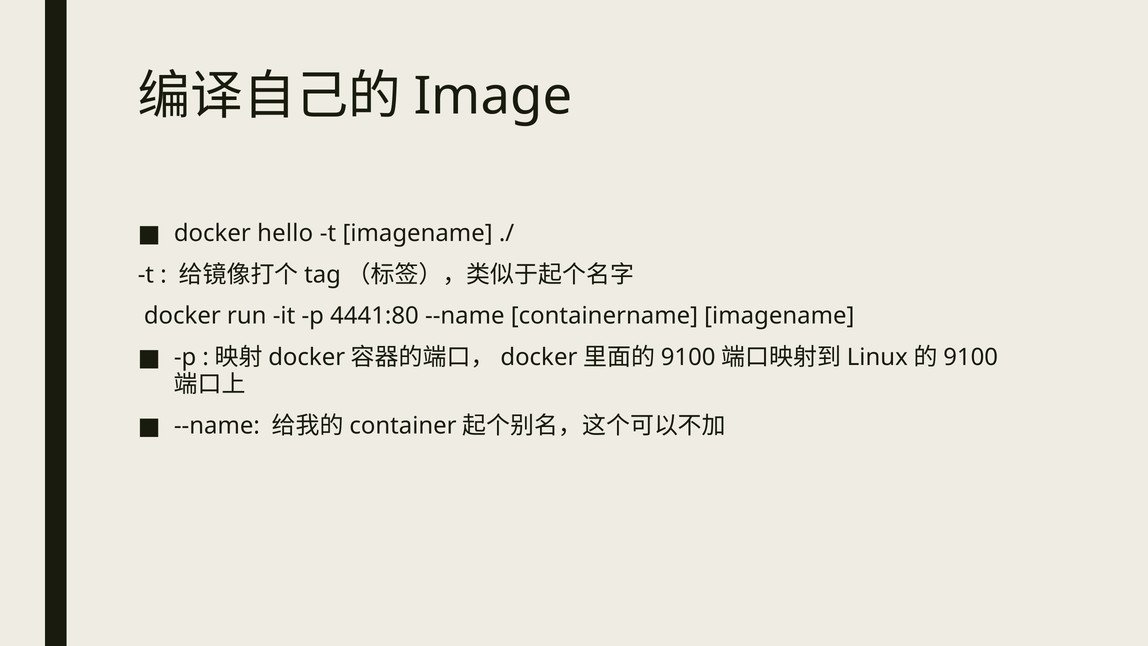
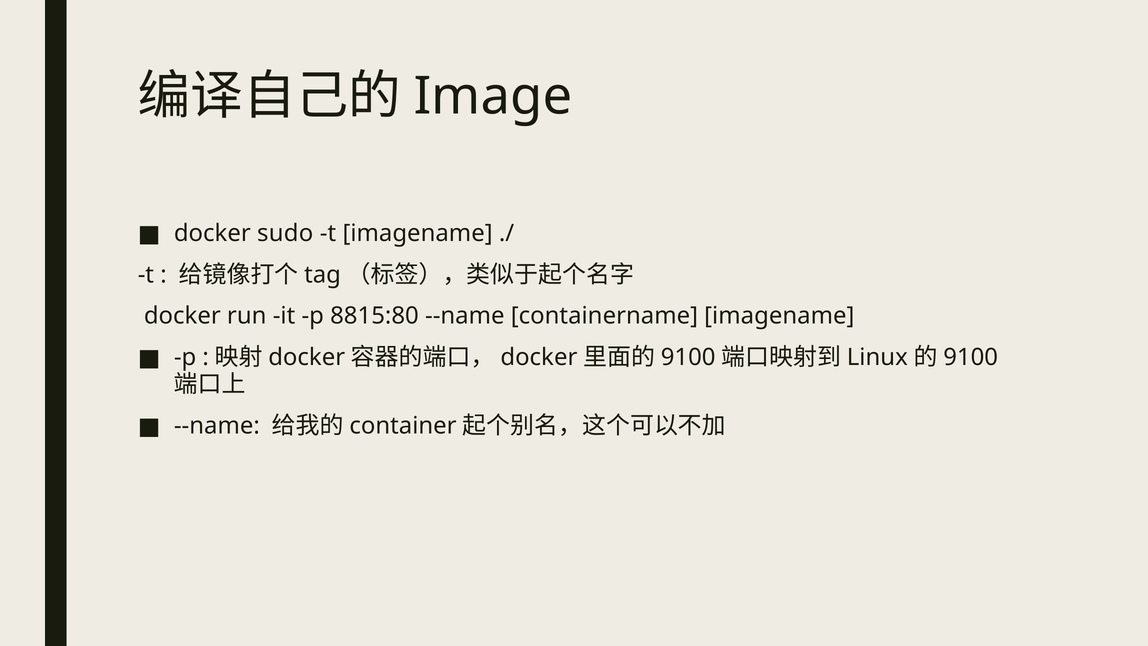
hello: hello -> sudo
4441:80: 4441:80 -> 8815:80
